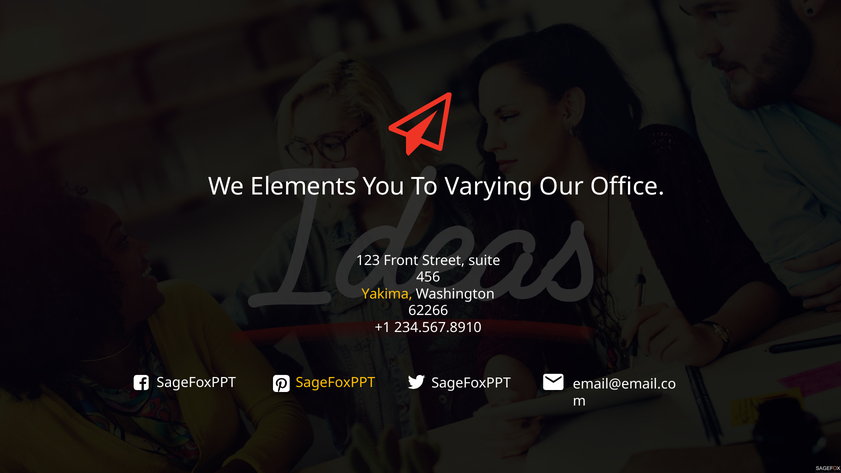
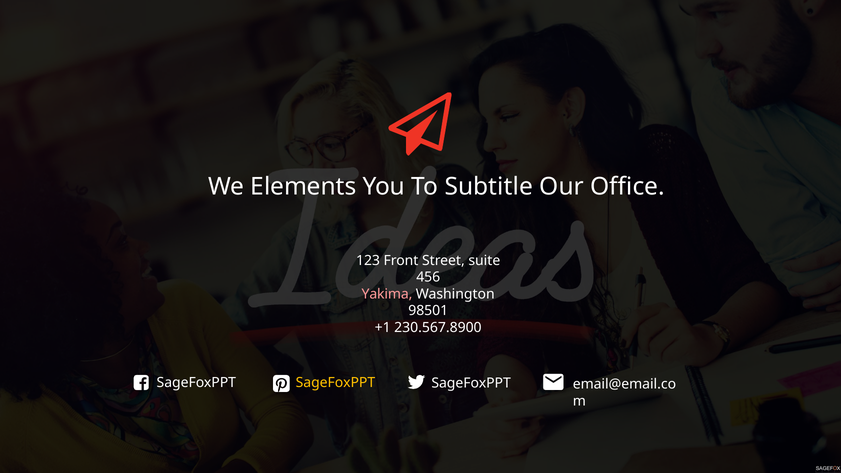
Varying: Varying -> Subtitle
Yakima colour: yellow -> pink
62266: 62266 -> 98501
234.567.8910: 234.567.8910 -> 230.567.8900
